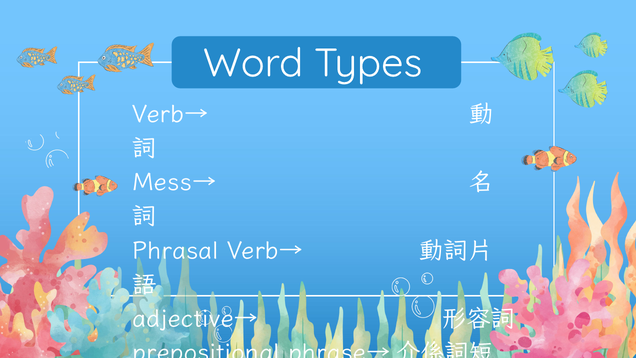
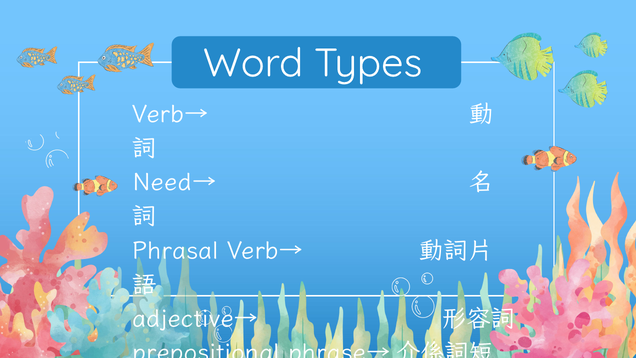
Mess→: Mess→ -> Need→
